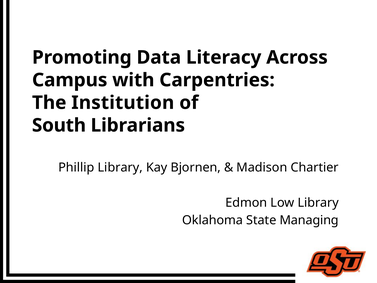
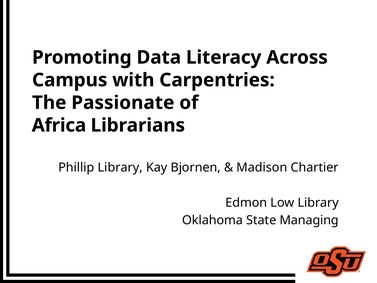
Institution: Institution -> Passionate
South: South -> Africa
